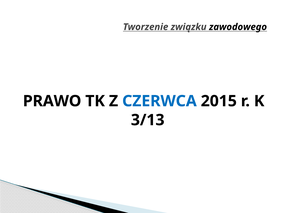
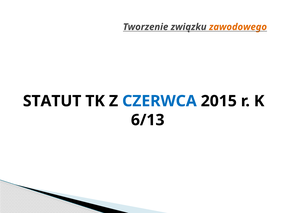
zawodowego colour: black -> orange
PRAWO: PRAWO -> STATUT
3/13: 3/13 -> 6/13
